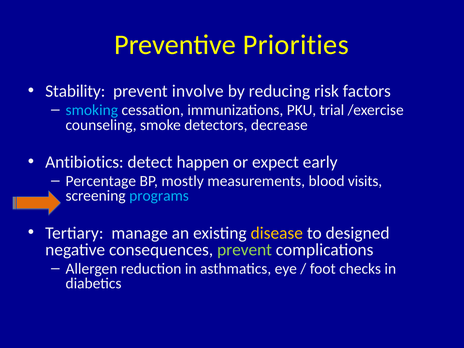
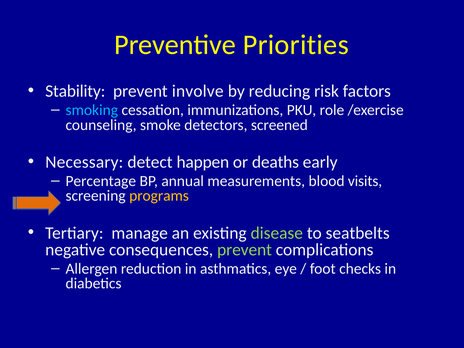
trial: trial -> role
decrease: decrease -> screened
Antibiotics: Antibiotics -> Necessary
expect: expect -> deaths
mostly: mostly -> annual
programs colour: light blue -> yellow
disease colour: yellow -> light green
designed: designed -> seatbelts
